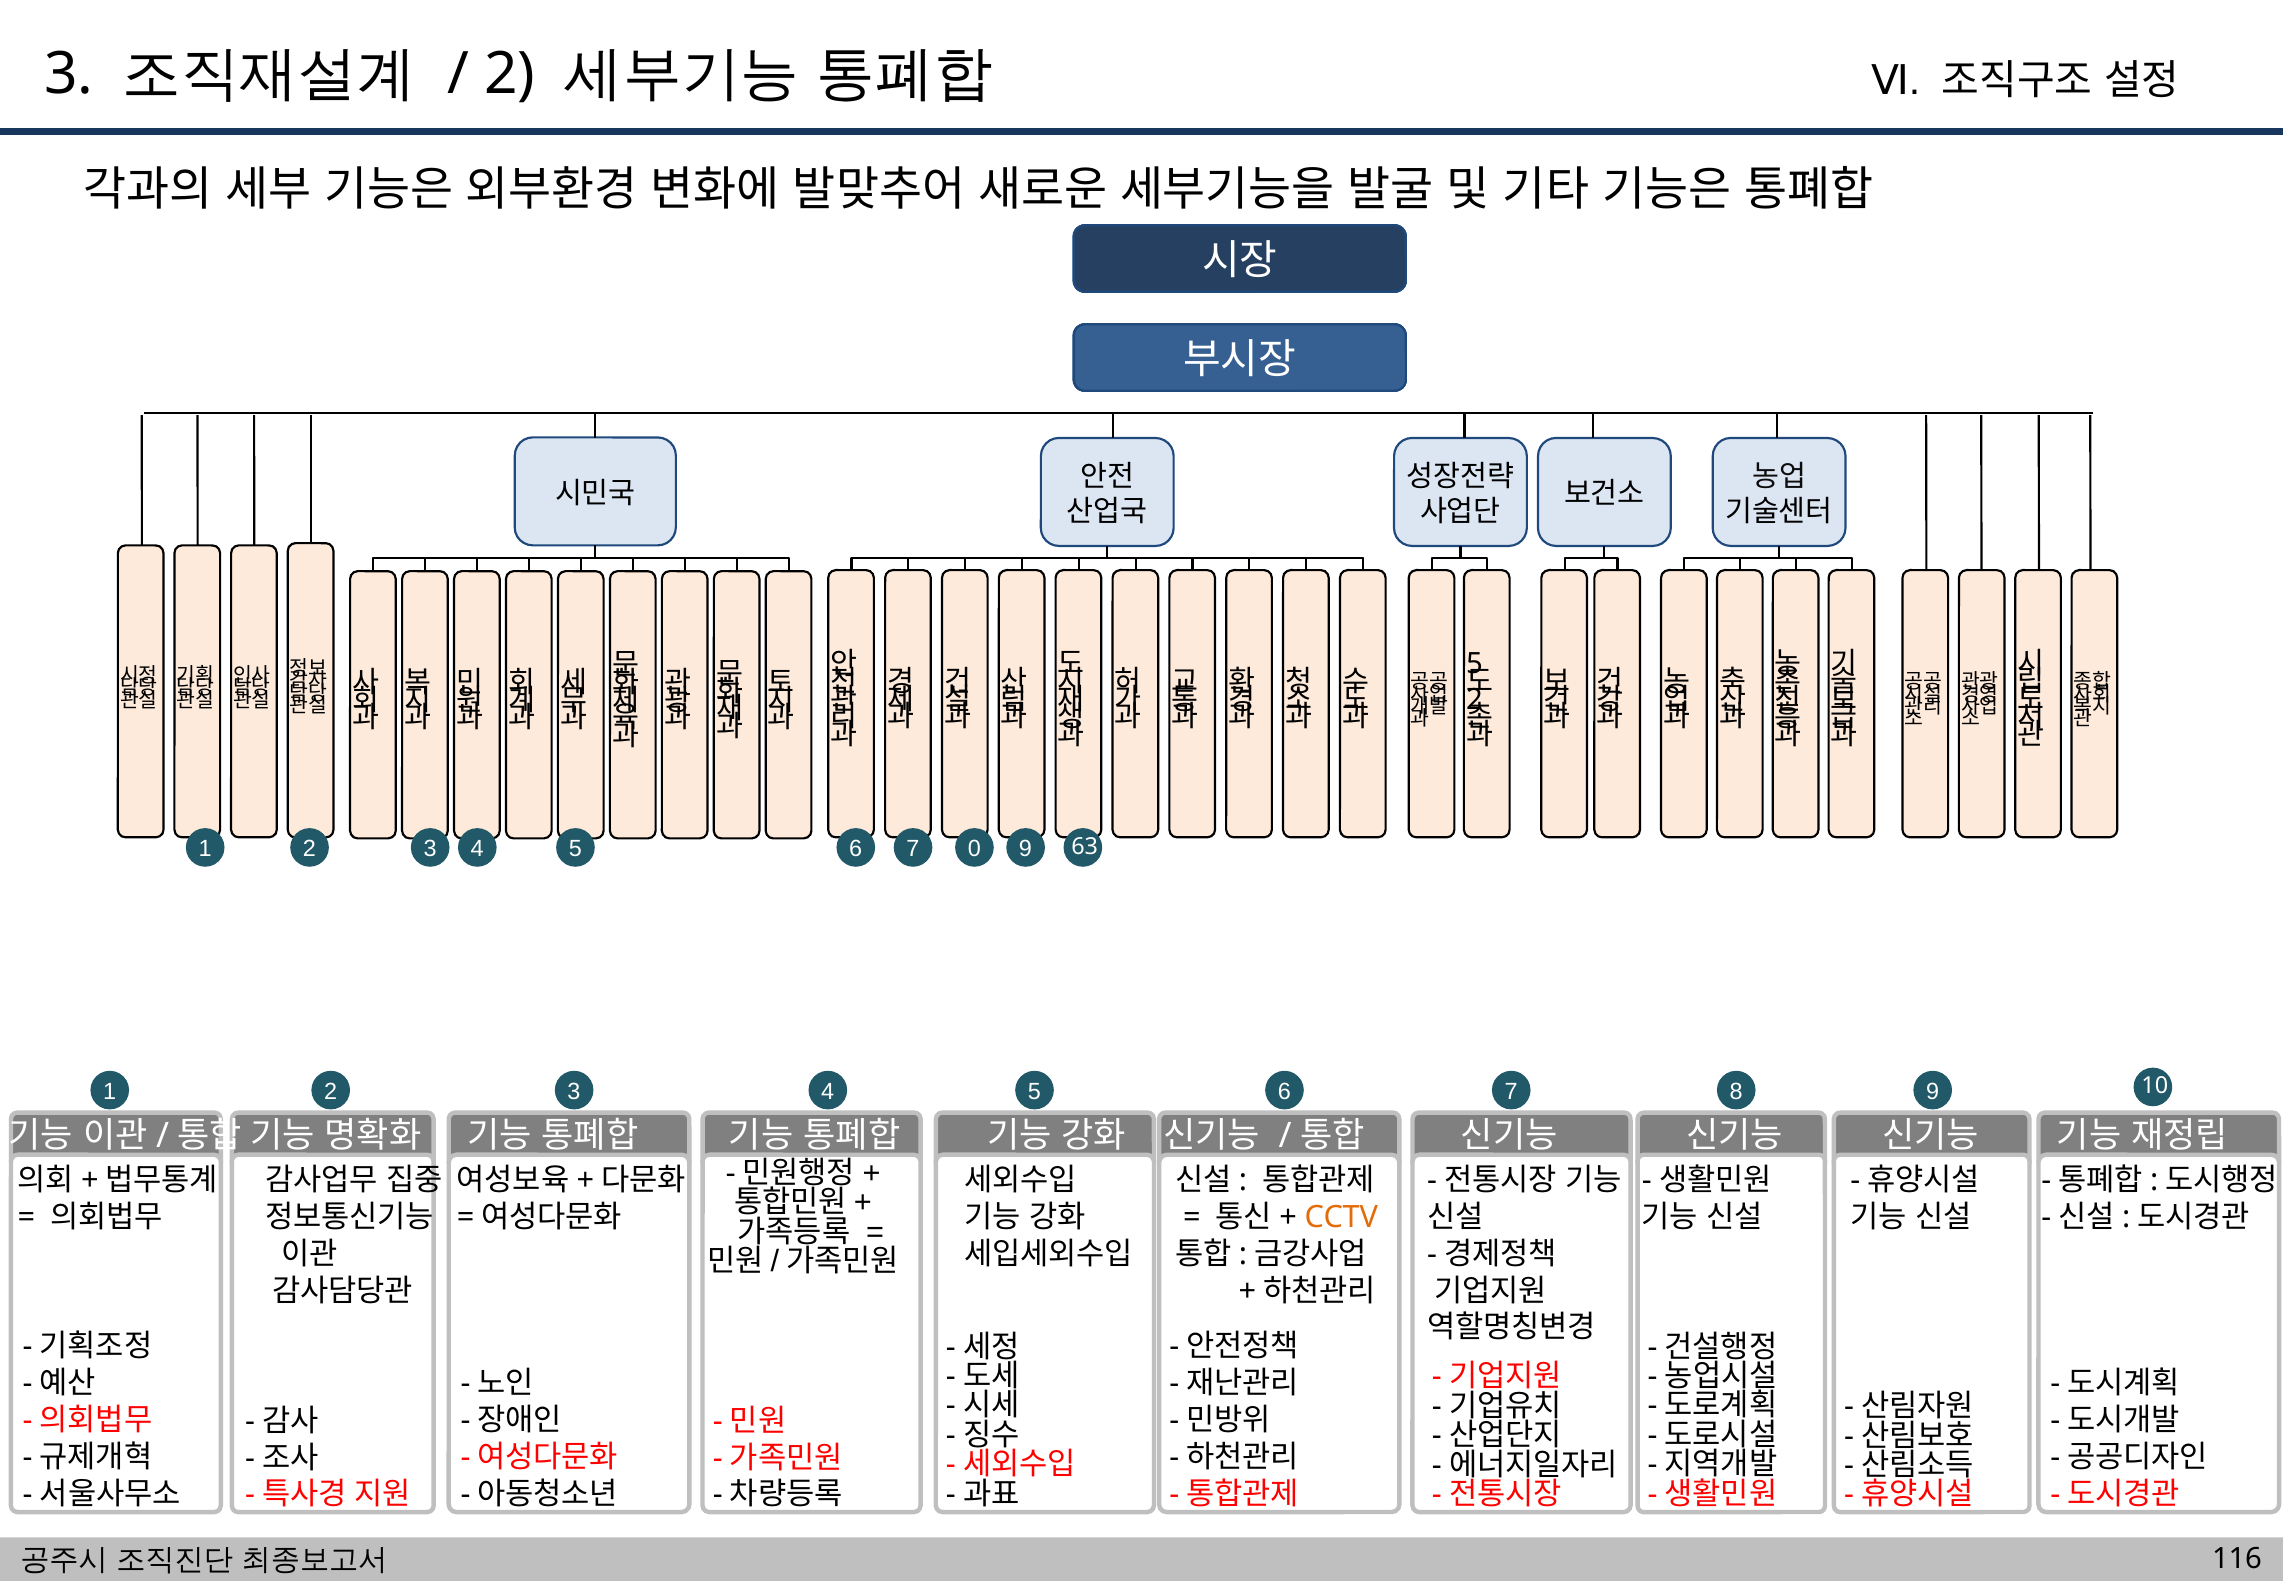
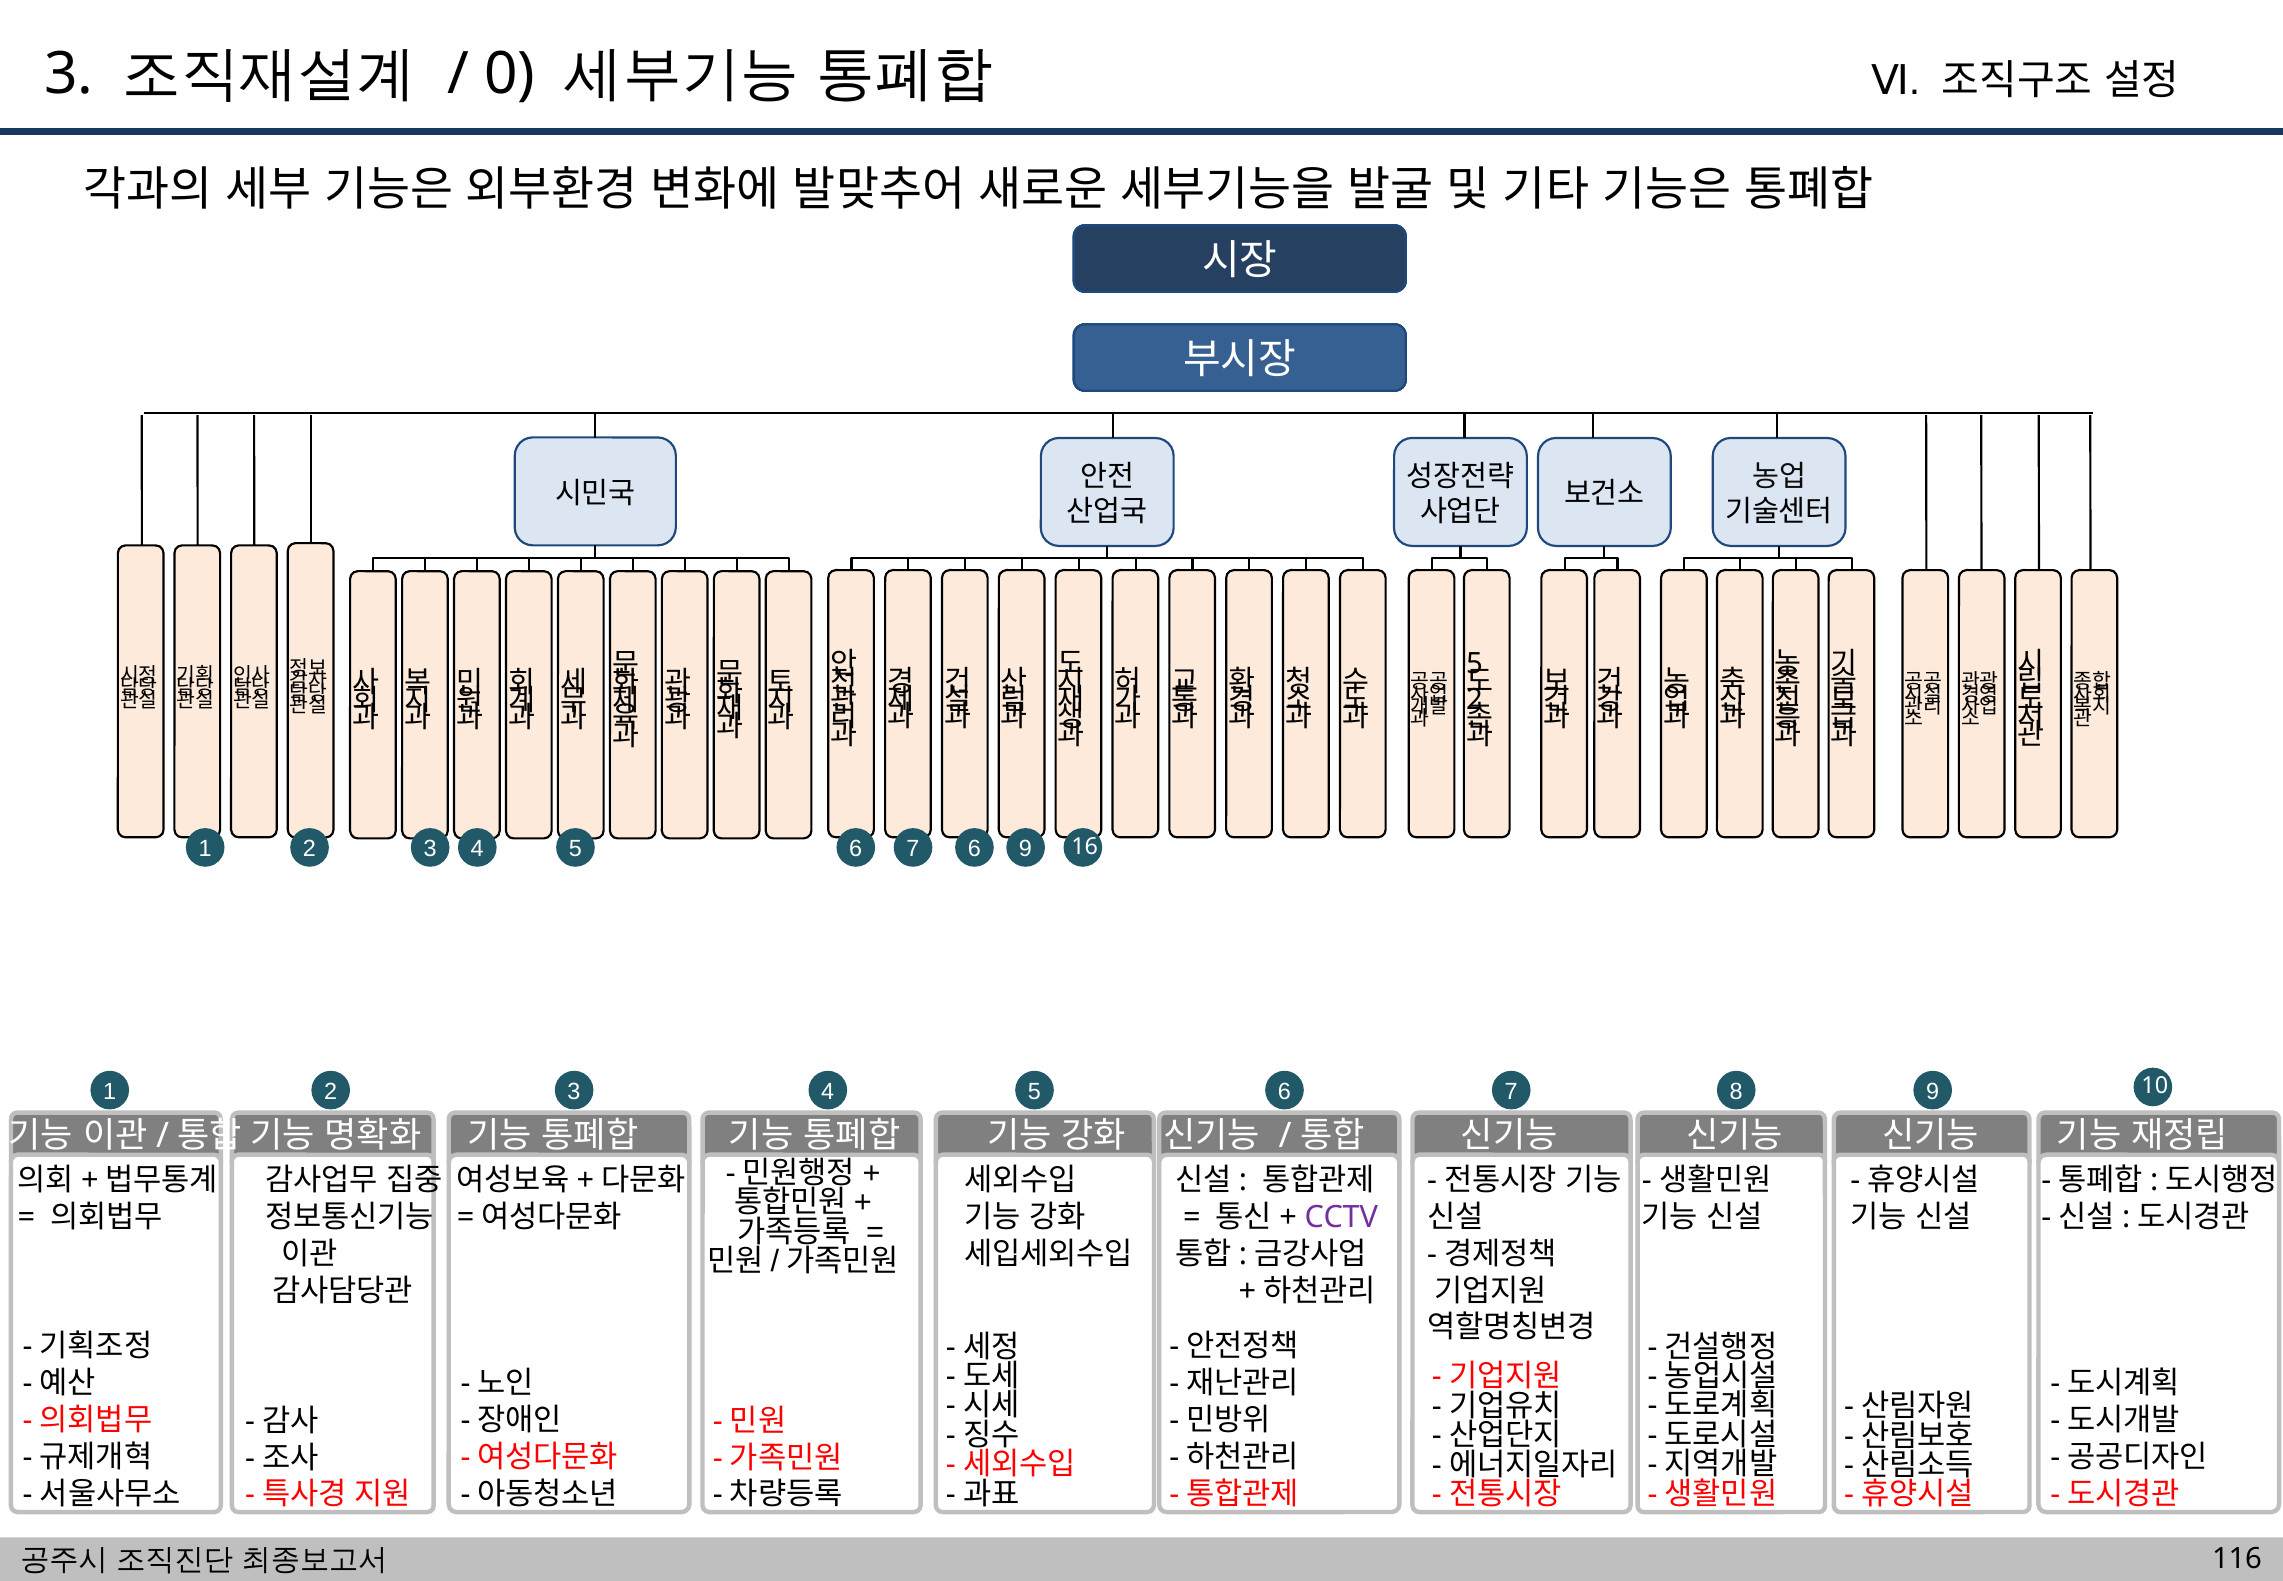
2 at (510, 75): 2 -> 0
7 0: 0 -> 6
63: 63 -> 16
CCTV colour: orange -> purple
